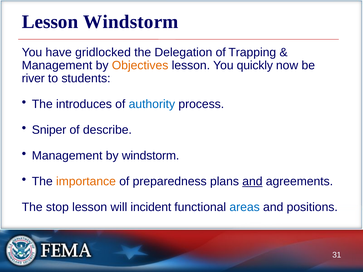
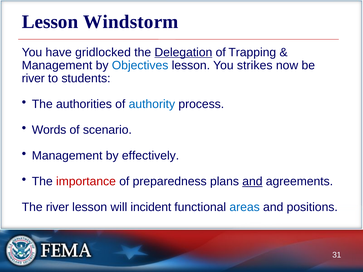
Delegation underline: none -> present
Objectives colour: orange -> blue
quickly: quickly -> strikes
introduces: introduces -> authorities
Sniper: Sniper -> Words
describe: describe -> scenario
by windstorm: windstorm -> effectively
importance colour: orange -> red
The stop: stop -> river
